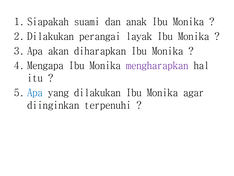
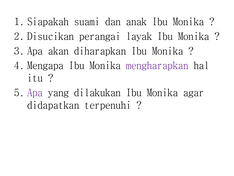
Dilakukan at (51, 36): Dilakukan -> Disucikan
Apa at (35, 93) colour: blue -> purple
diinginkan: diinginkan -> didapatkan
